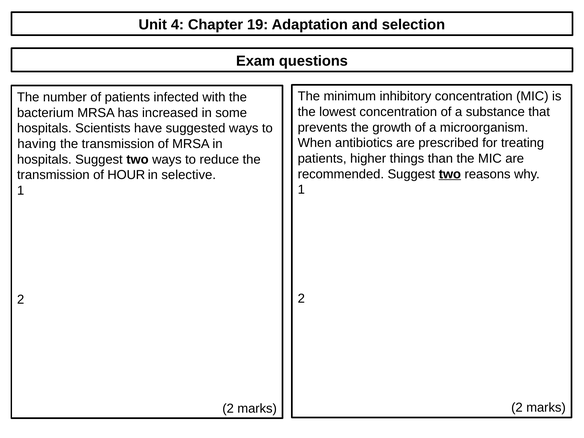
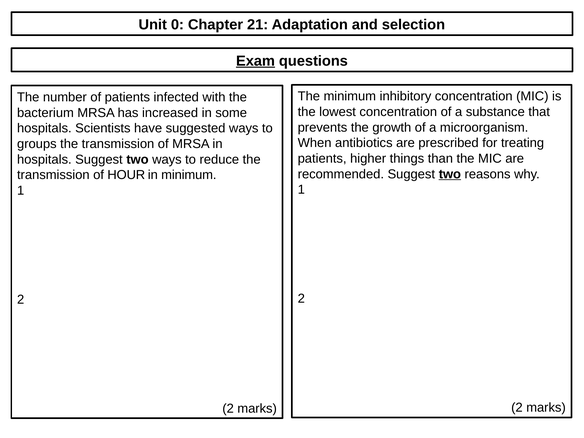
4: 4 -> 0
19: 19 -> 21
Exam underline: none -> present
having: having -> groups
in selective: selective -> minimum
